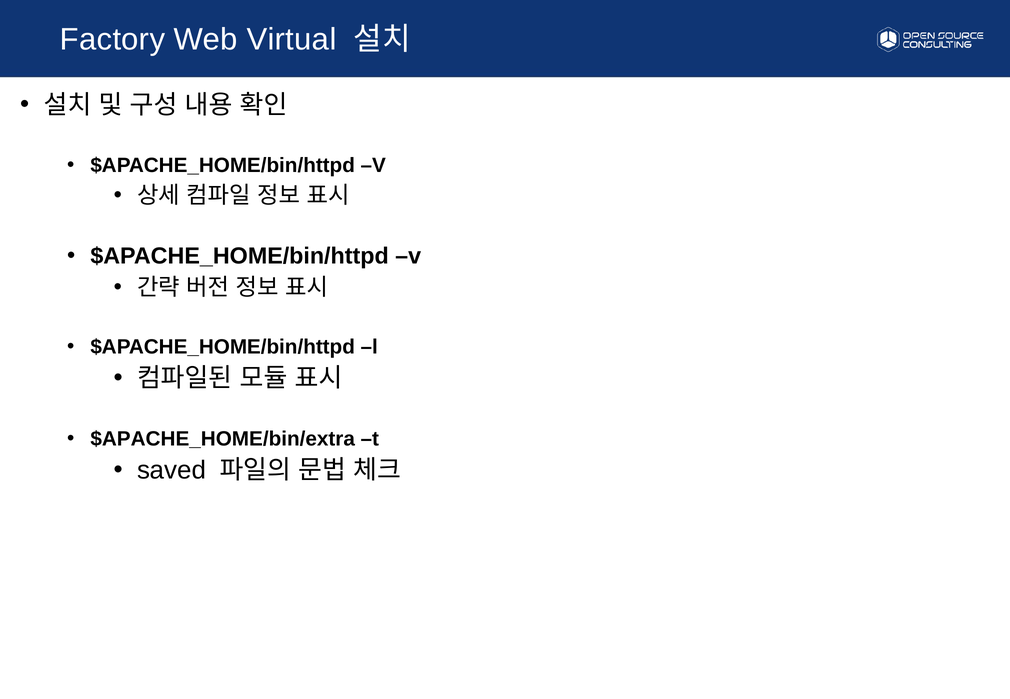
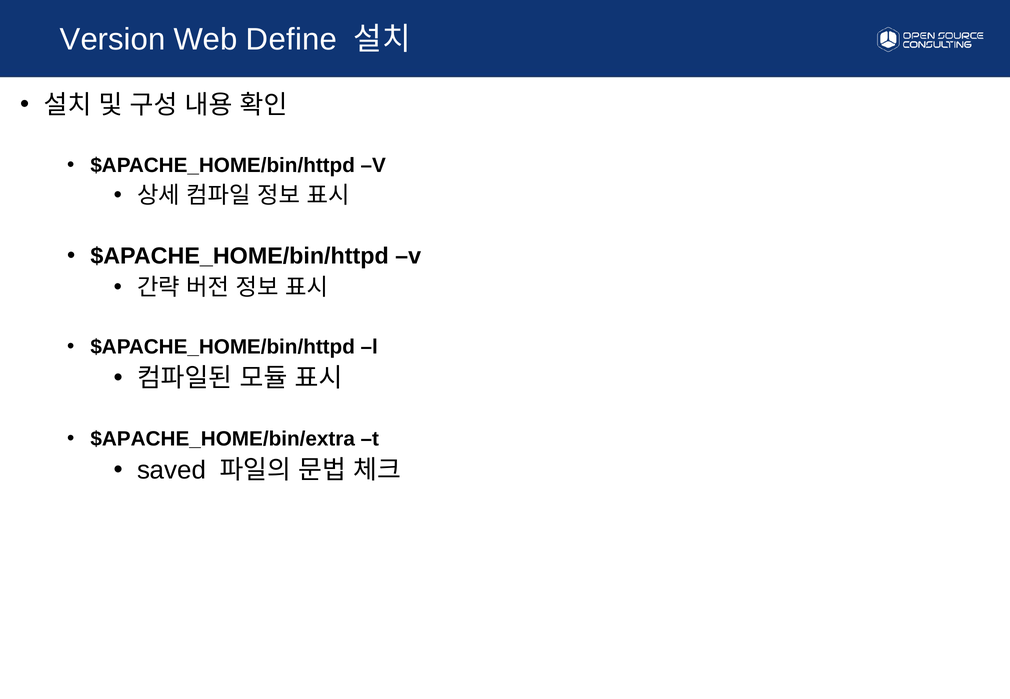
Factory: Factory -> Version
Virtual: Virtual -> Define
